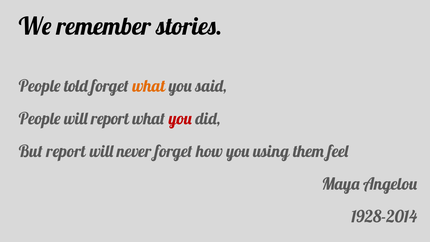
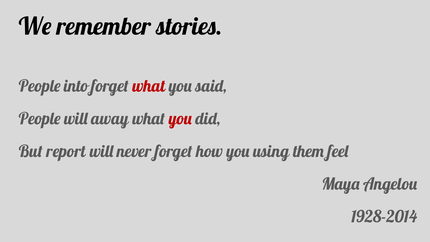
told: told -> into
what at (149, 86) colour: orange -> red
will report: report -> away
